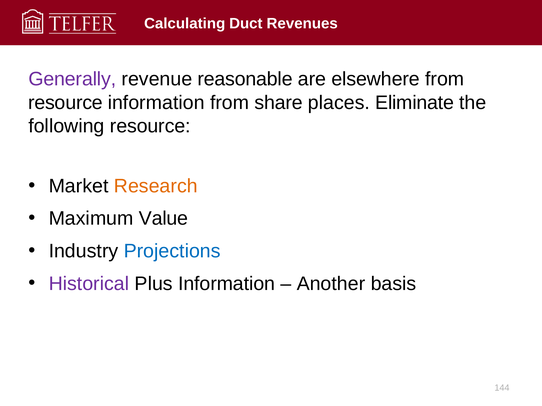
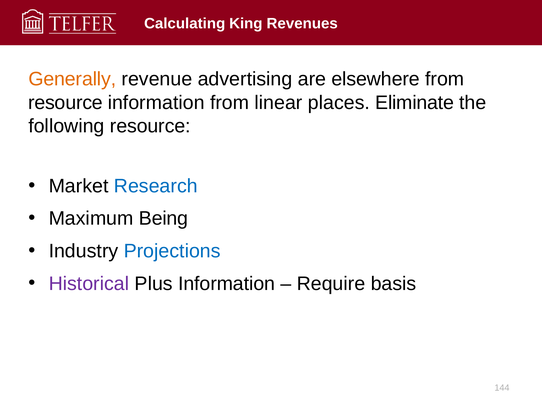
Duct: Duct -> King
Generally colour: purple -> orange
reasonable: reasonable -> advertising
share: share -> linear
Research colour: orange -> blue
Value: Value -> Being
Another: Another -> Require
